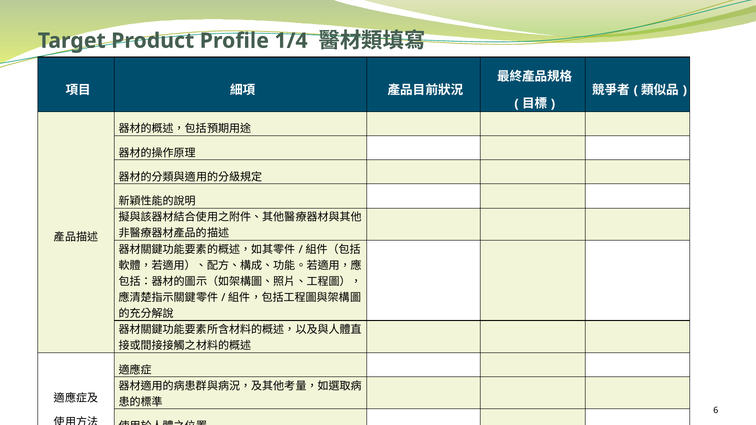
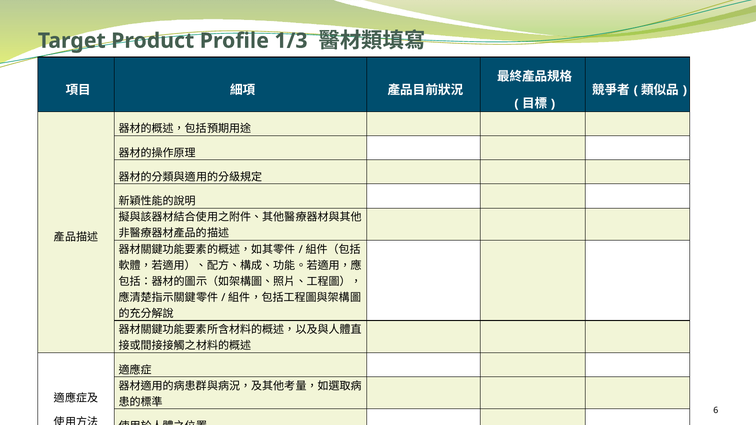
1/4: 1/4 -> 1/3
